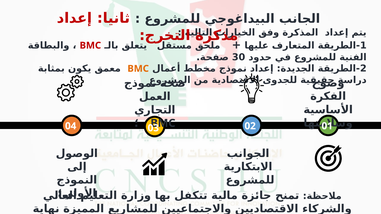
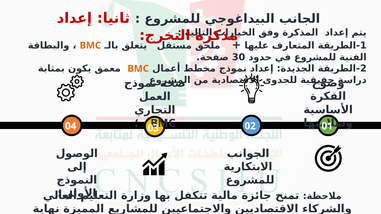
BMC at (90, 46) colour: red -> orange
